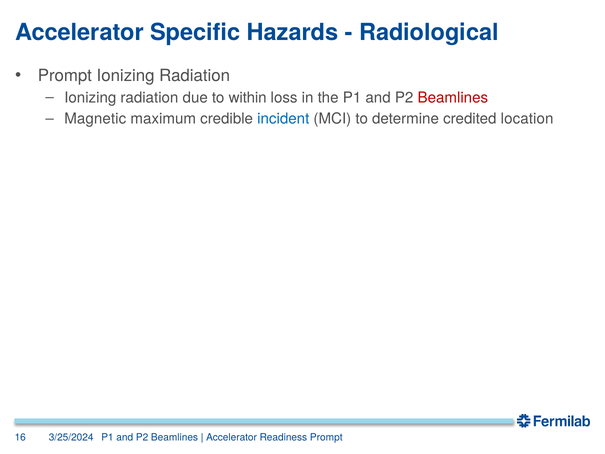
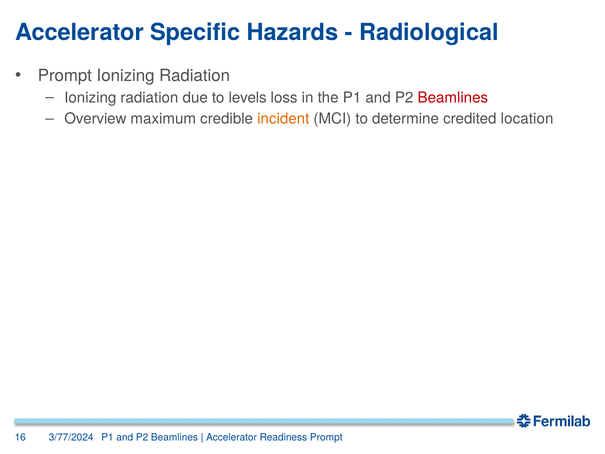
within: within -> levels
Magnetic: Magnetic -> Overview
incident colour: blue -> orange
3/25/2024: 3/25/2024 -> 3/77/2024
